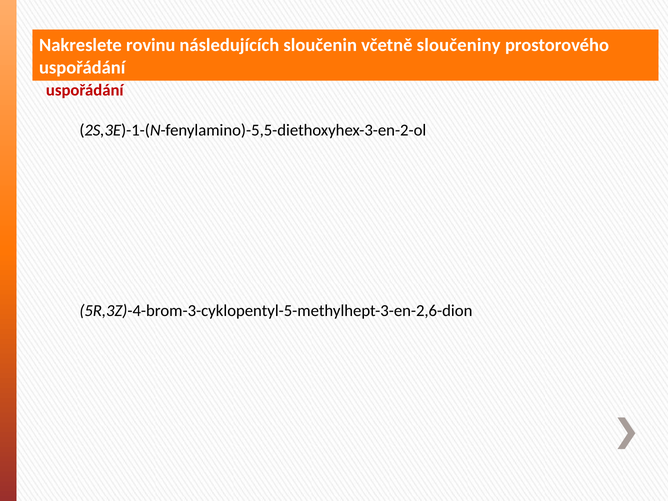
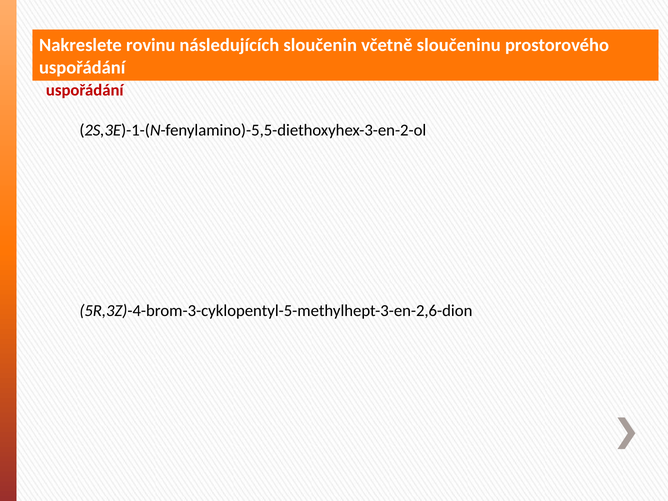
sloučeniny: sloučeniny -> sloučeninu
